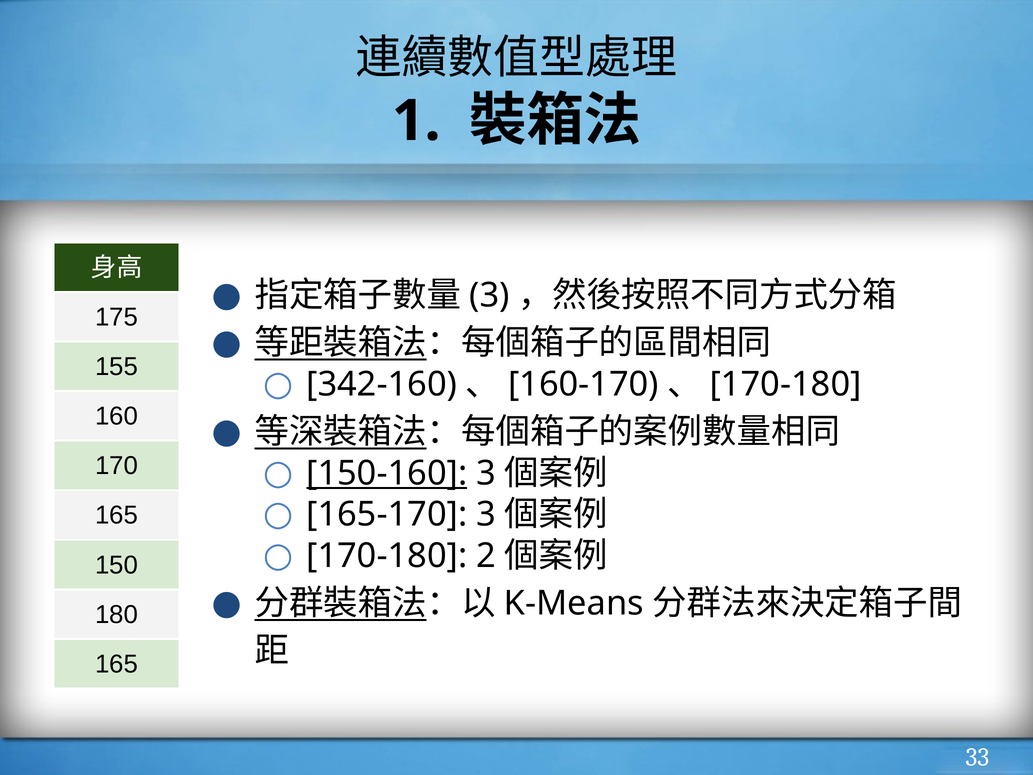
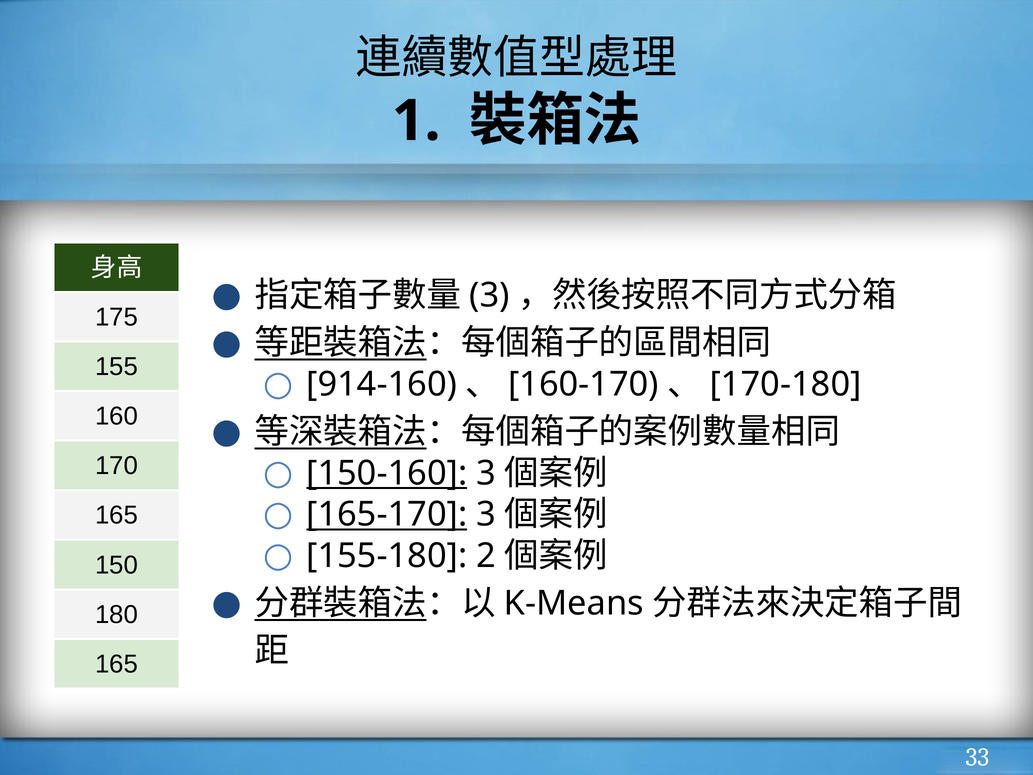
342-160: 342-160 -> 914-160
165-170 underline: none -> present
170-180 at (387, 556): 170-180 -> 155-180
